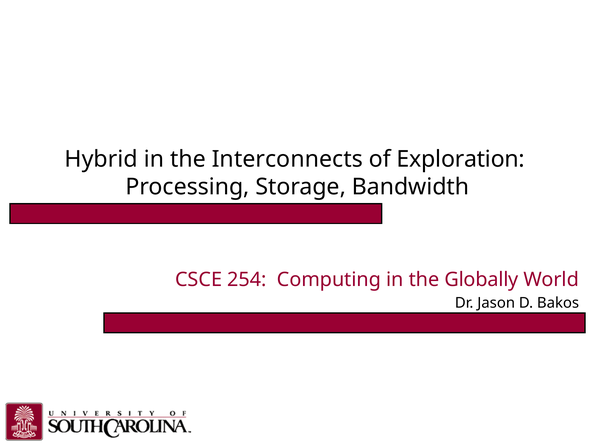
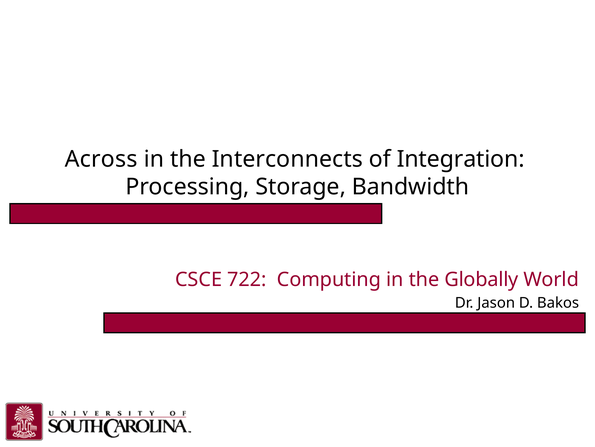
Hybrid: Hybrid -> Across
Exploration: Exploration -> Integration
254: 254 -> 722
